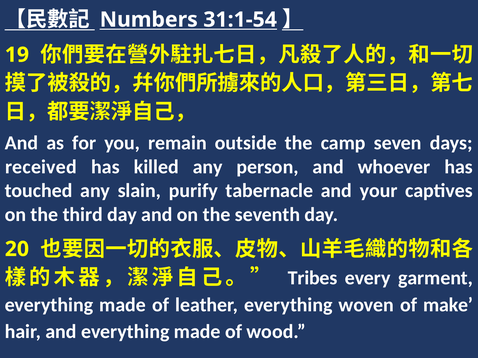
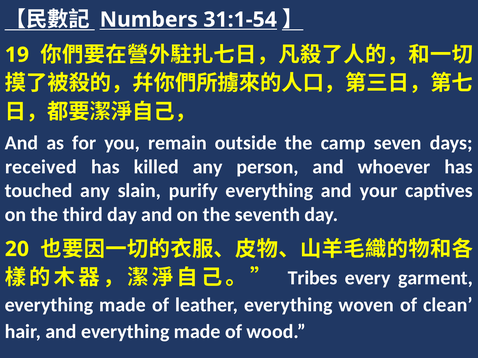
purify tabernacle: tabernacle -> everything
make: make -> clean
